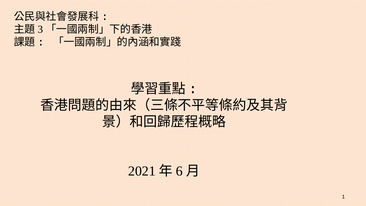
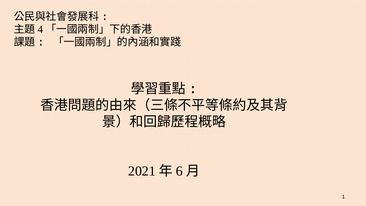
3: 3 -> 4
